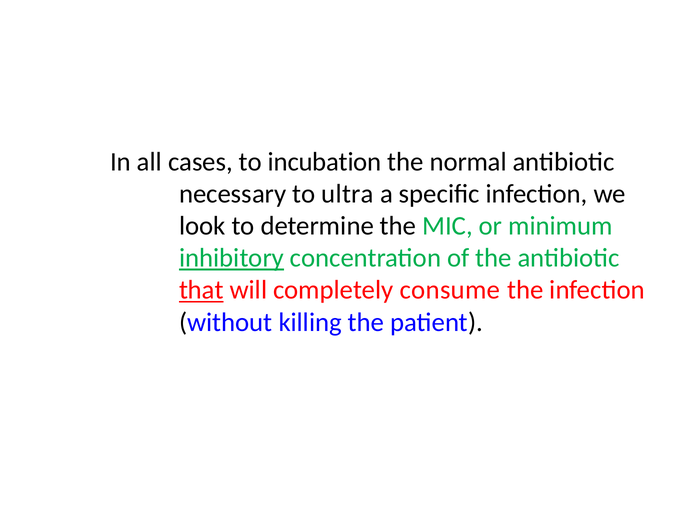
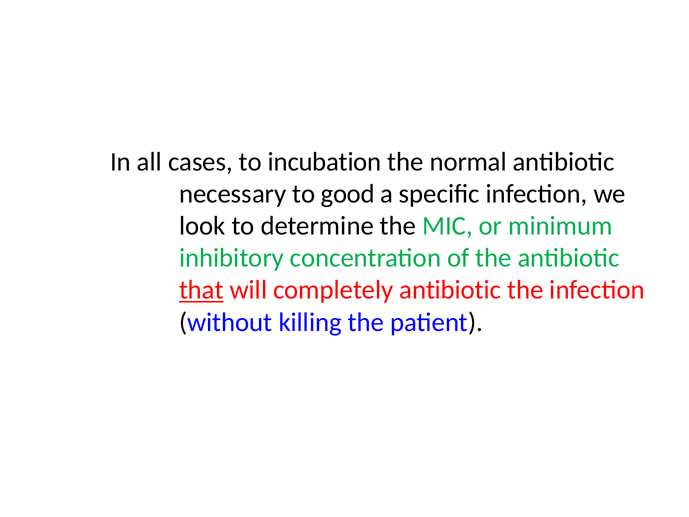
ultra: ultra -> good
inhibitory underline: present -> none
completely consume: consume -> antibiotic
